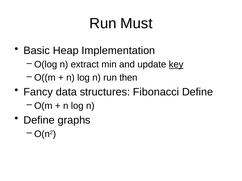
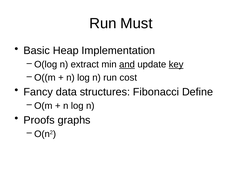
and underline: none -> present
then: then -> cost
Define at (39, 120): Define -> Proofs
